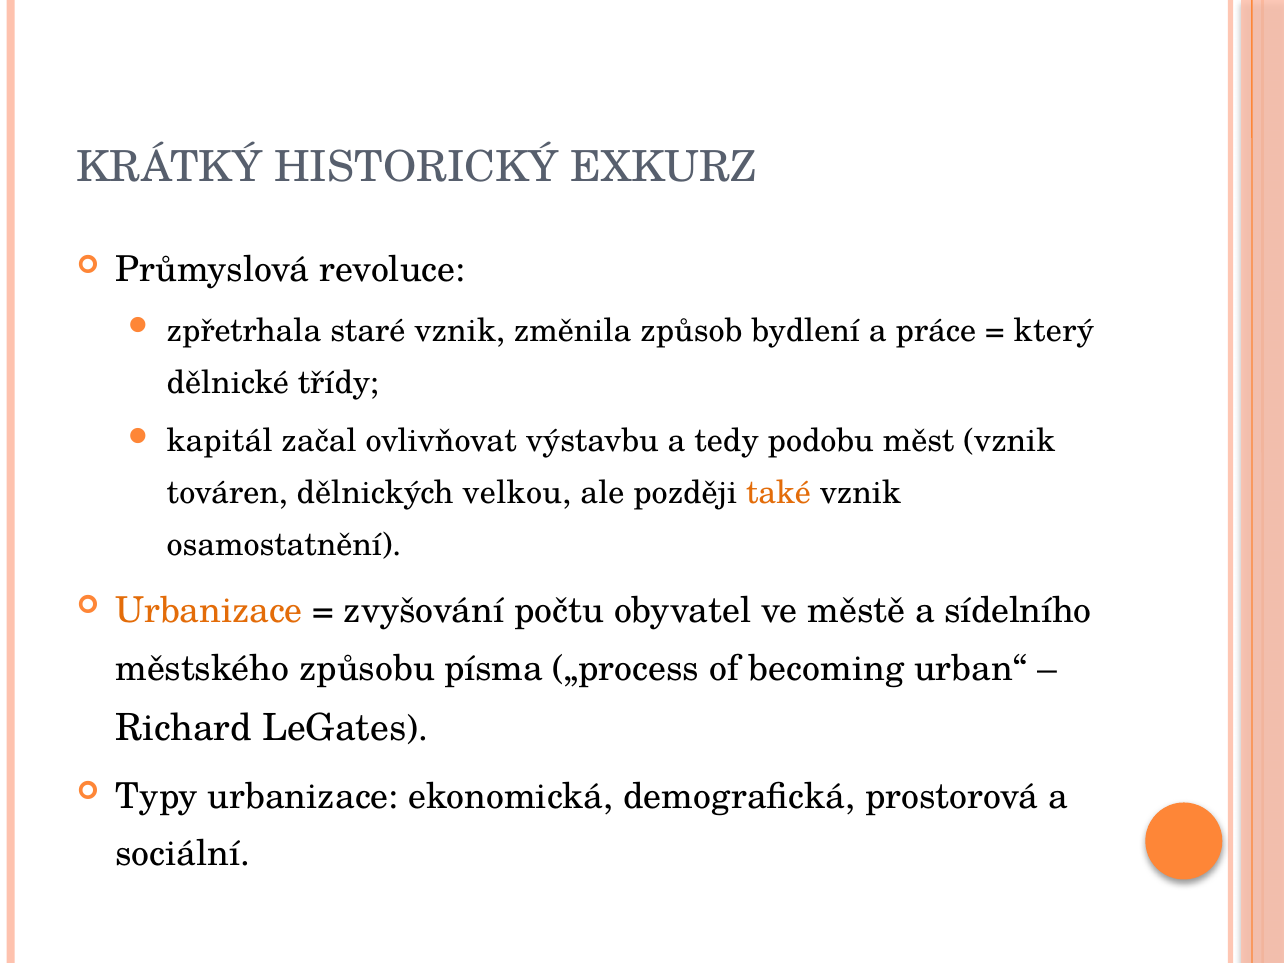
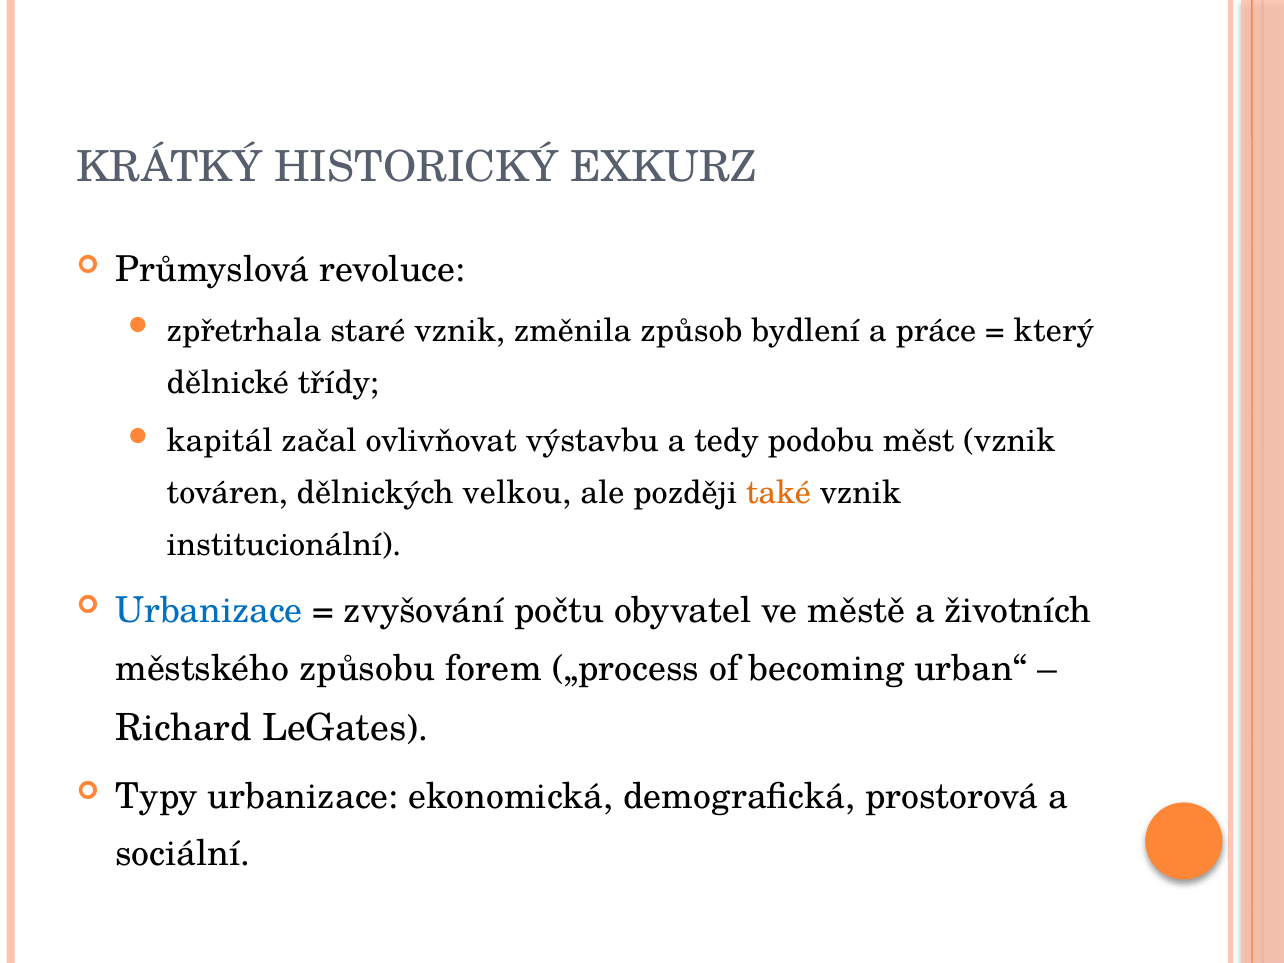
osamostatnění: osamostatnění -> institucionální
Urbanizace at (209, 611) colour: orange -> blue
sídelního: sídelního -> životních
písma: písma -> forem
